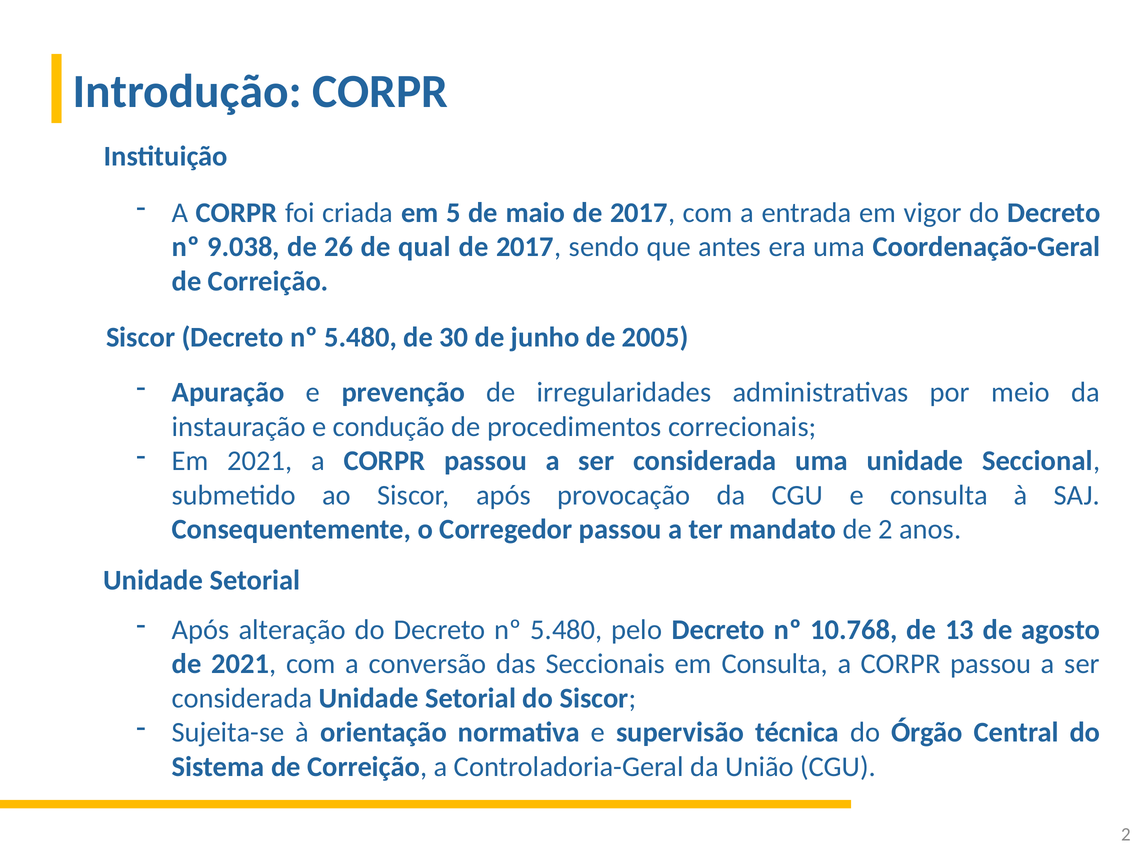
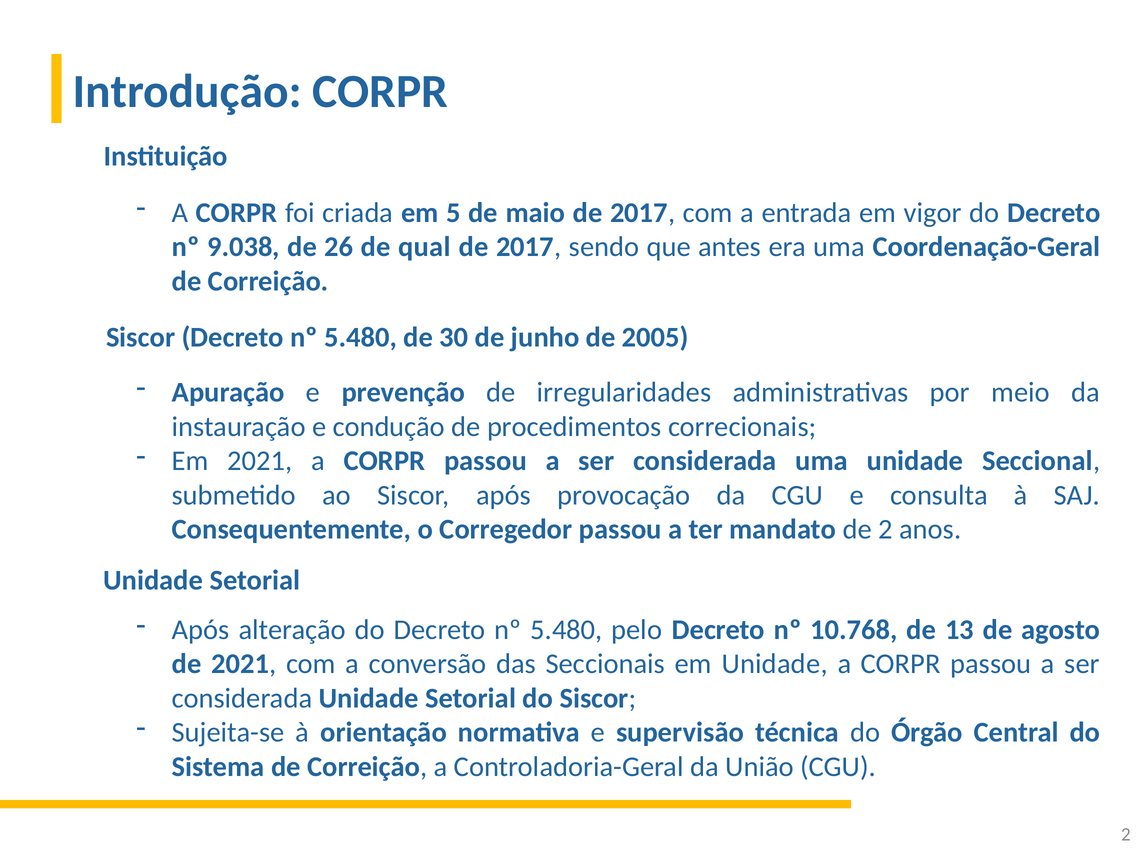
em Consulta: Consulta -> Unidade
